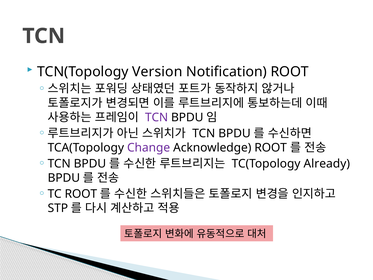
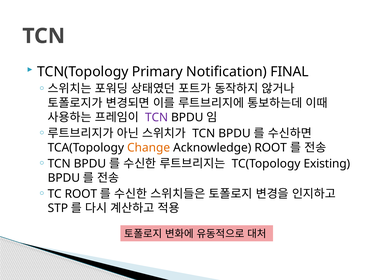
Version: Version -> Primary
Notification ROOT: ROOT -> FINAL
Change colour: purple -> orange
Already: Already -> Existing
